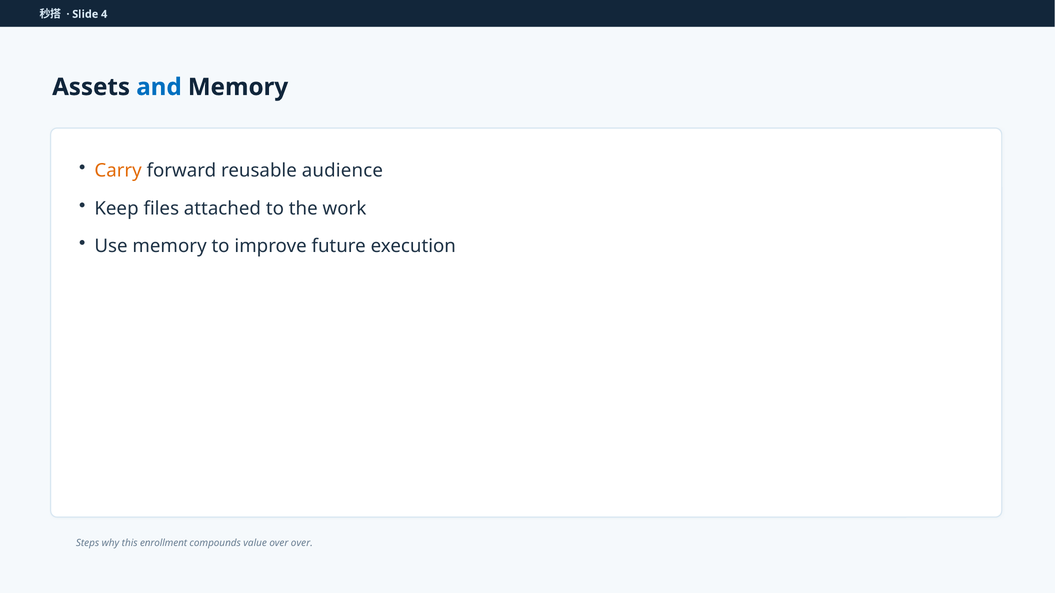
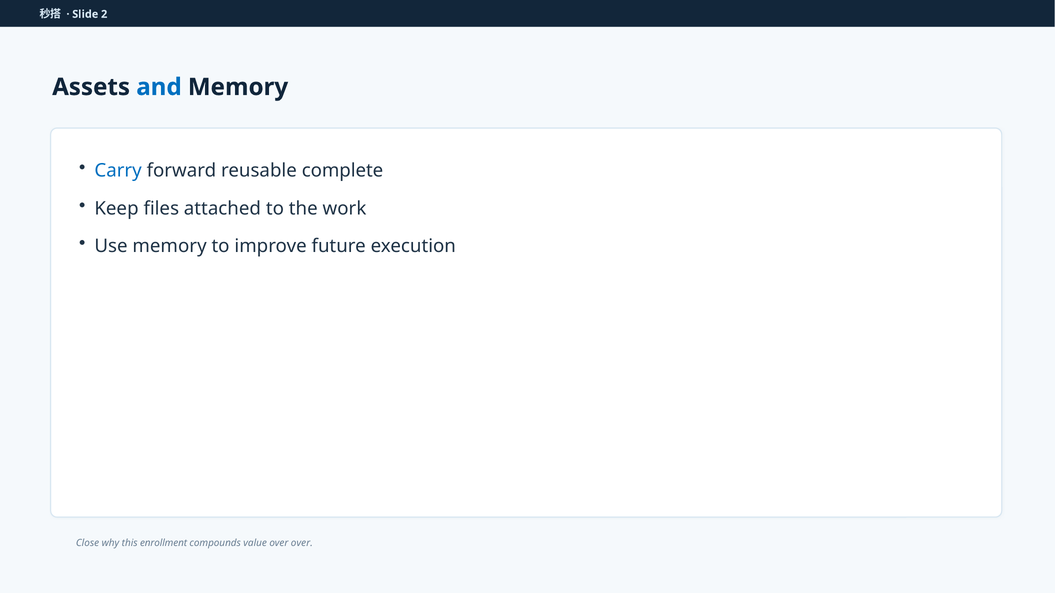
4: 4 -> 2
Carry colour: orange -> blue
audience: audience -> complete
Steps: Steps -> Close
